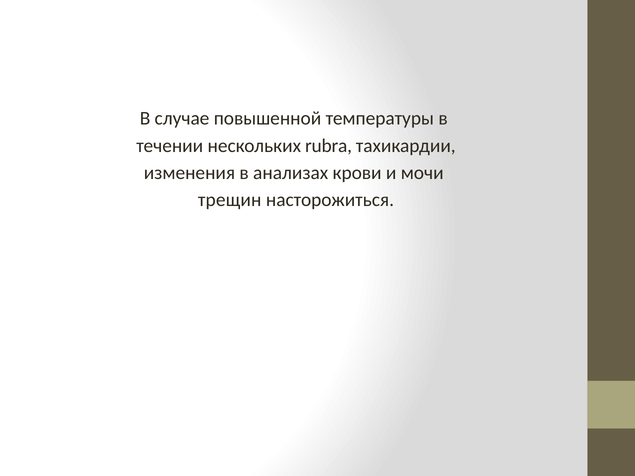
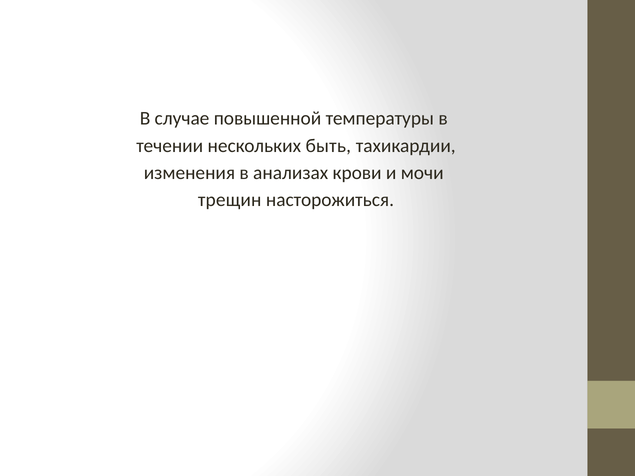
rubra: rubra -> быть
